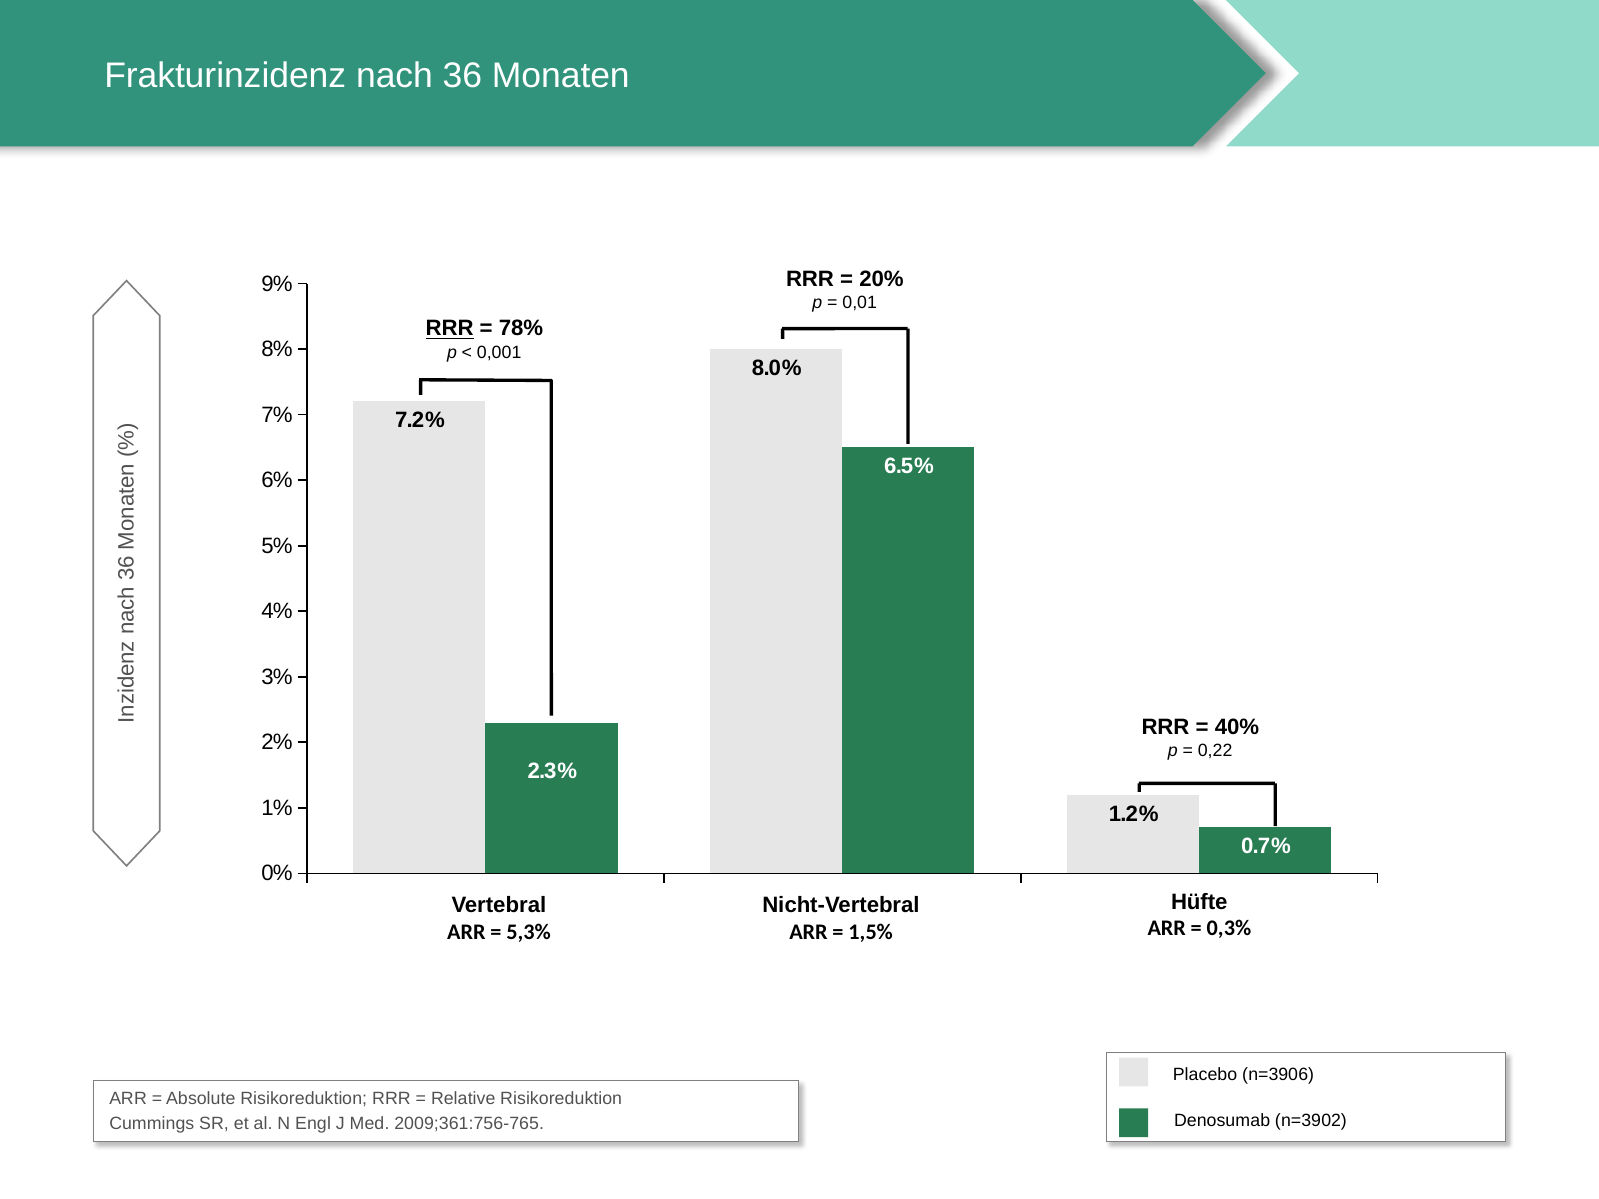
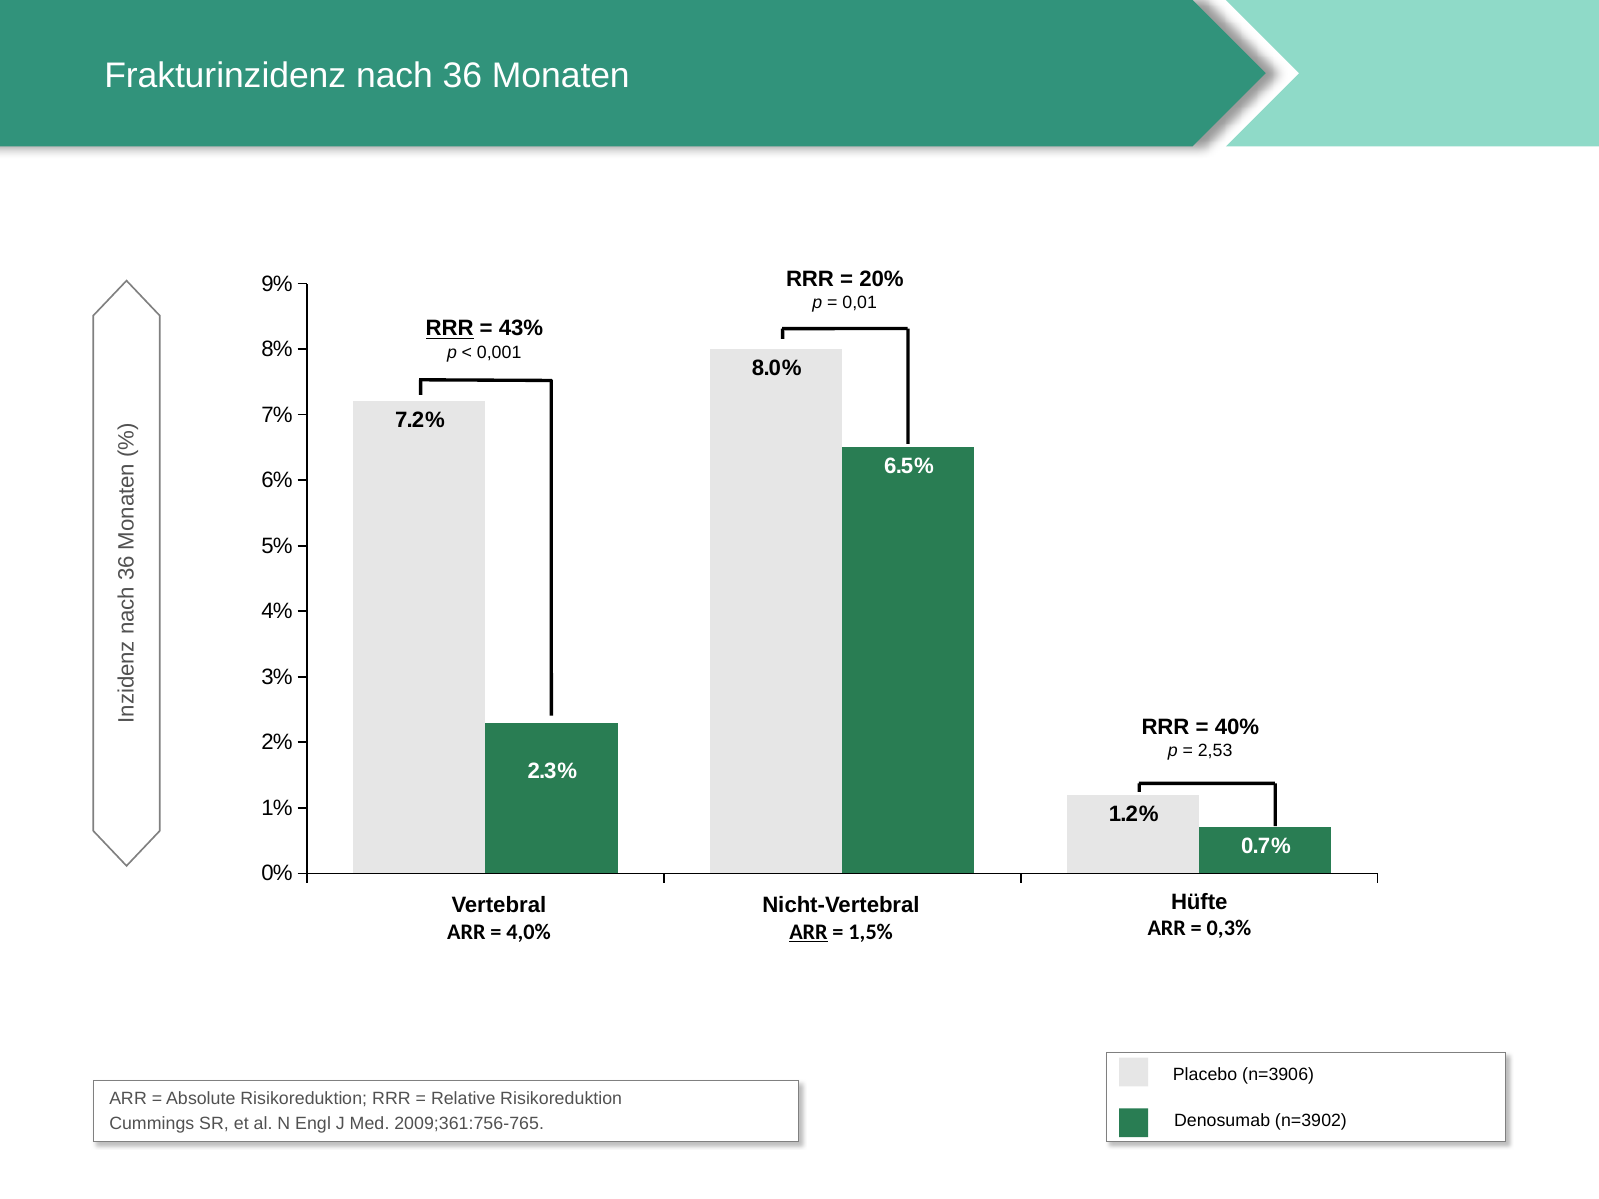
78%: 78% -> 43%
0,22: 0,22 -> 2,53
5,3%: 5,3% -> 4,0%
ARR at (808, 932) underline: none -> present
